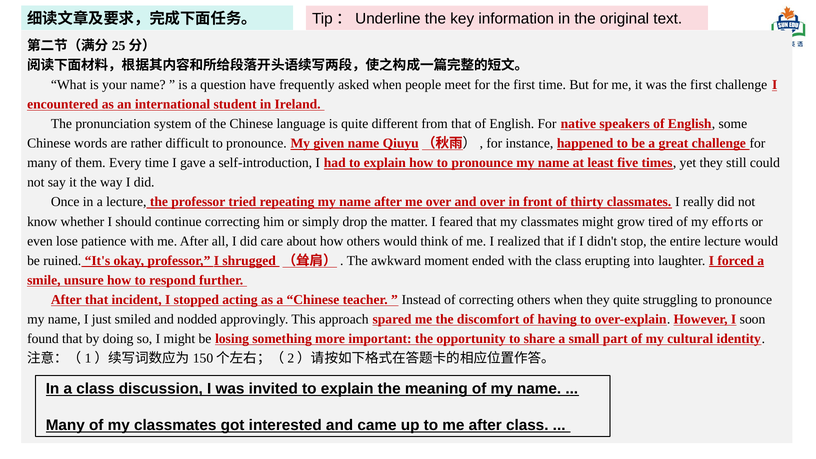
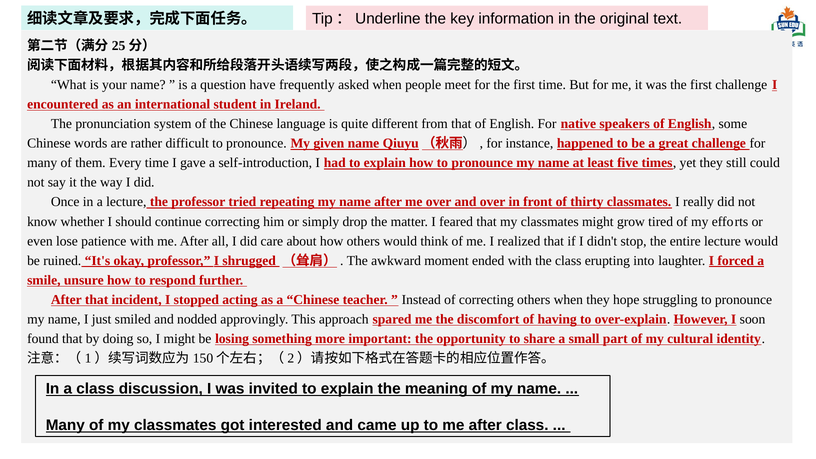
they quite: quite -> hope
